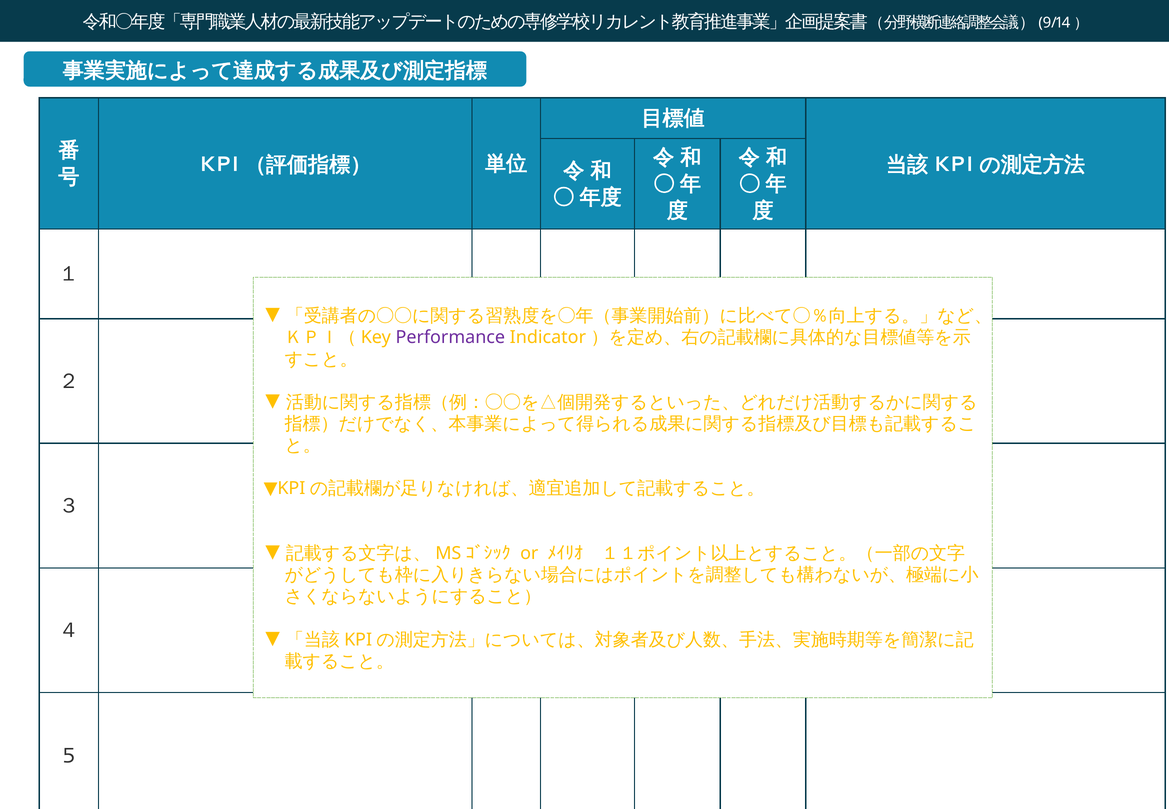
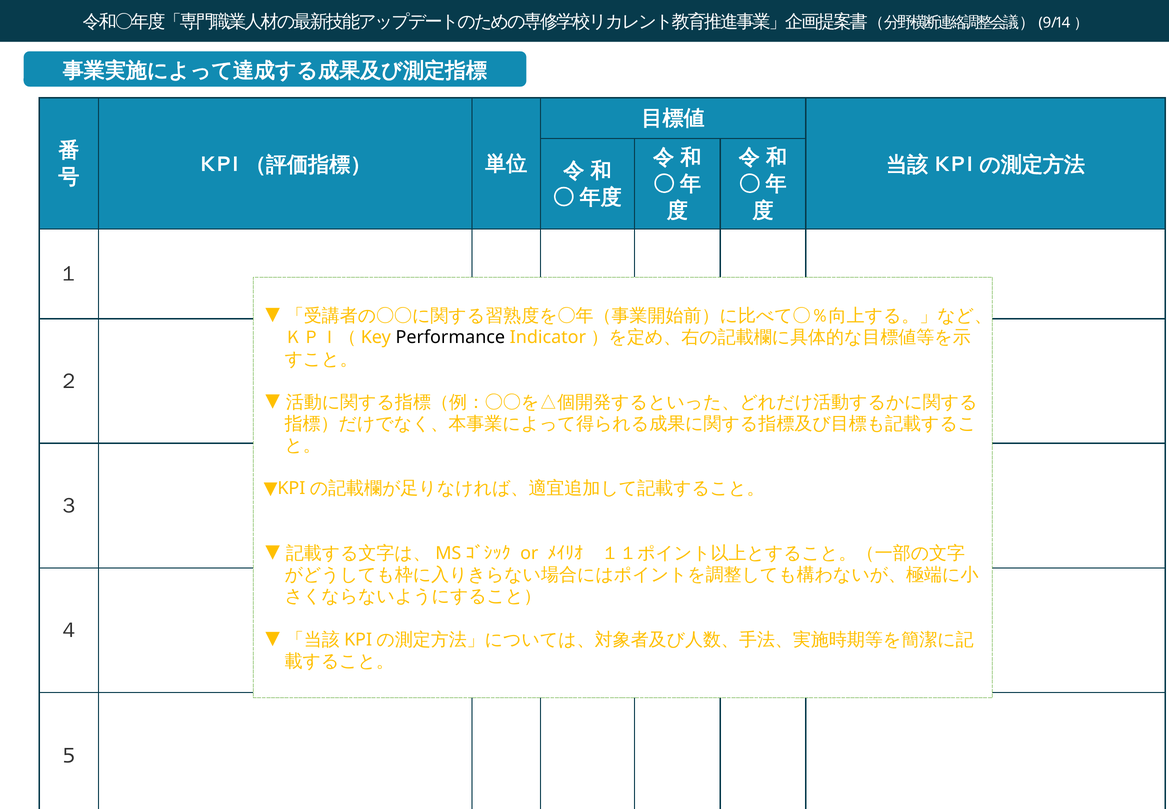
Performance colour: purple -> black
